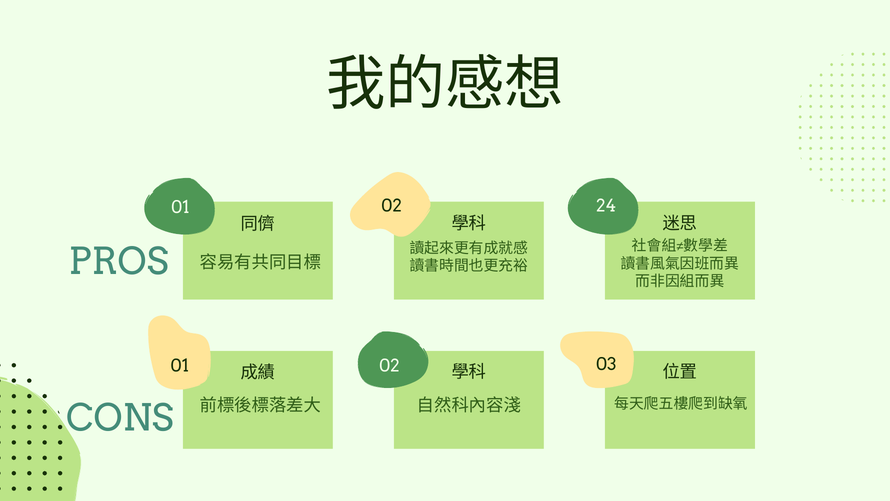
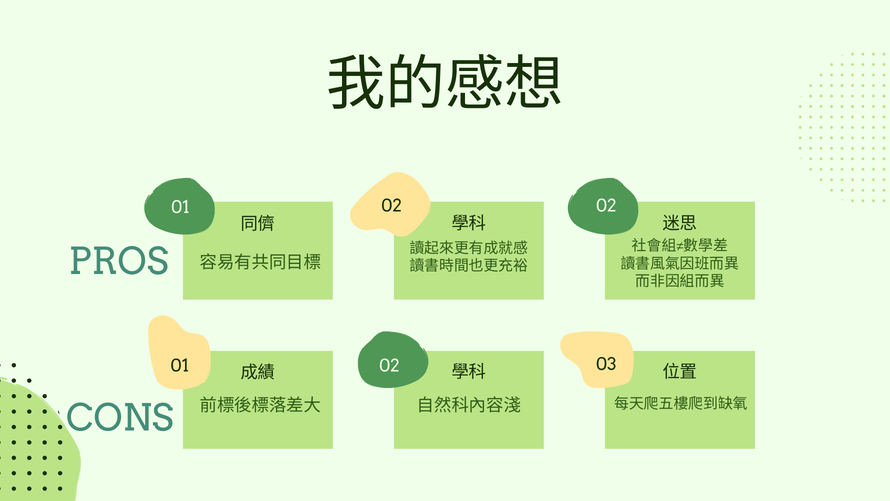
02 24: 24 -> 02
